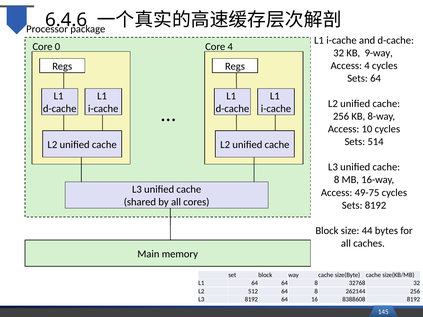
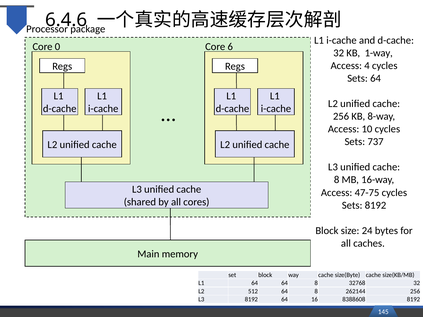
Core 4: 4 -> 6
9-way: 9-way -> 1-way
514: 514 -> 737
49-75: 49-75 -> 47-75
44: 44 -> 24
